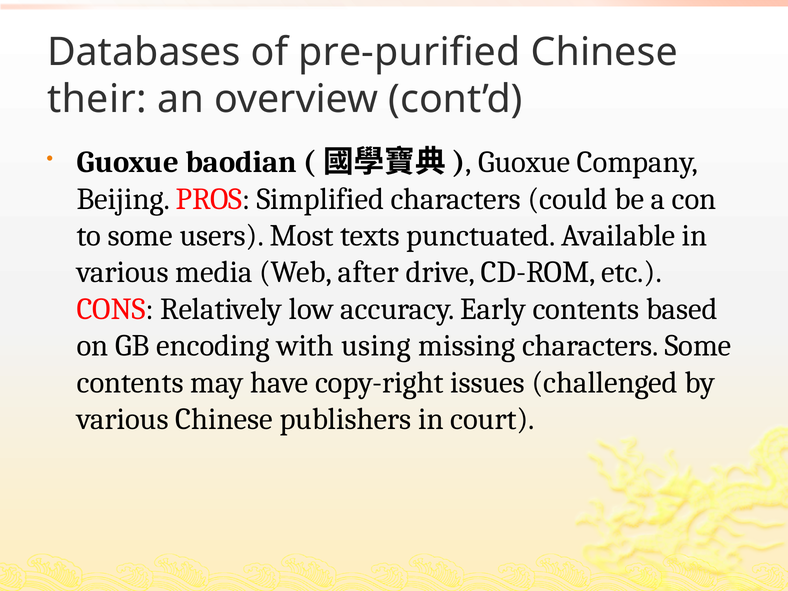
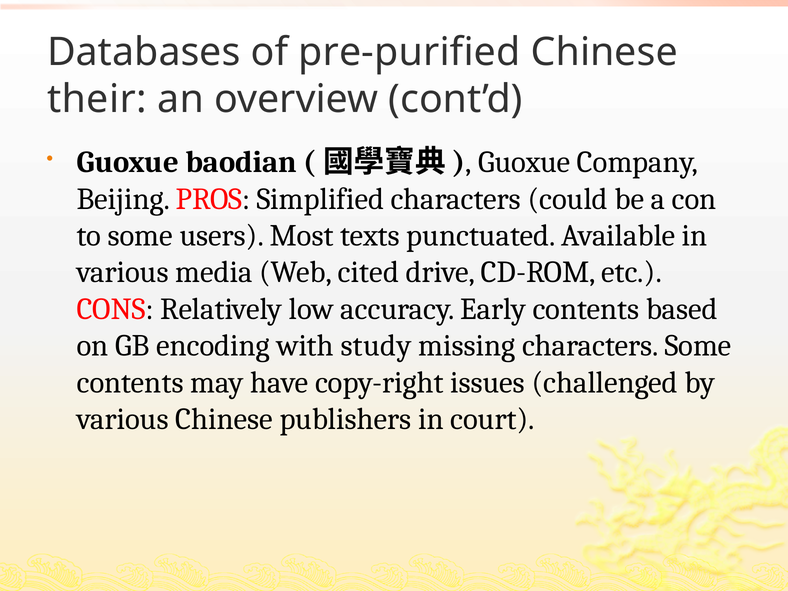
after: after -> cited
using: using -> study
